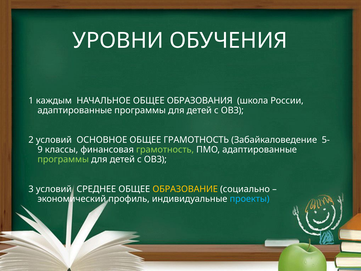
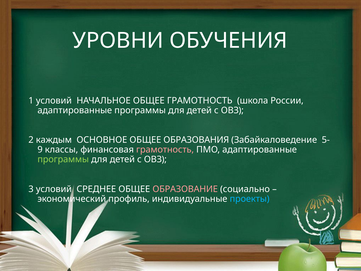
1 каждым: каждым -> условий
ОБЩЕЕ ОБРАЗОВАНИЯ: ОБРАЗОВАНИЯ -> ГРАМОТНОСТЬ
2 условий: условий -> каждым
ОБЩЕЕ ГРАМОТНОСТЬ: ГРАМОТНОСТЬ -> ОБРАЗОВАНИЯ
грамотность at (165, 150) colour: light green -> pink
ОБРАЗОВАНИЕ colour: yellow -> pink
